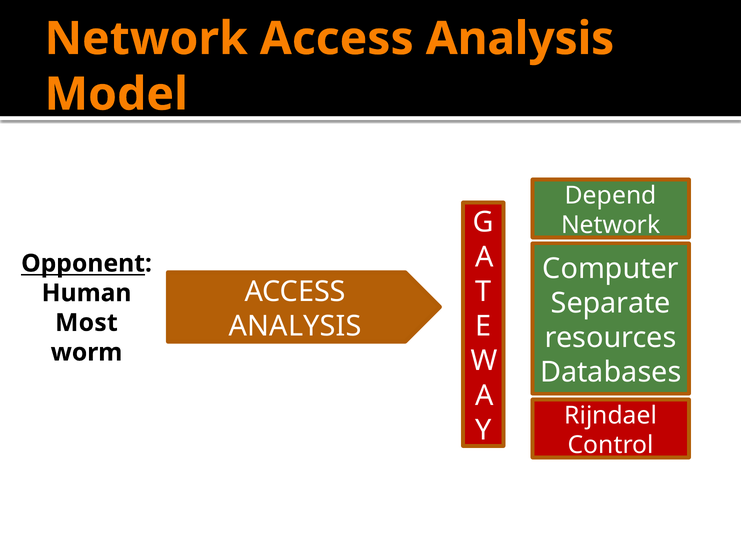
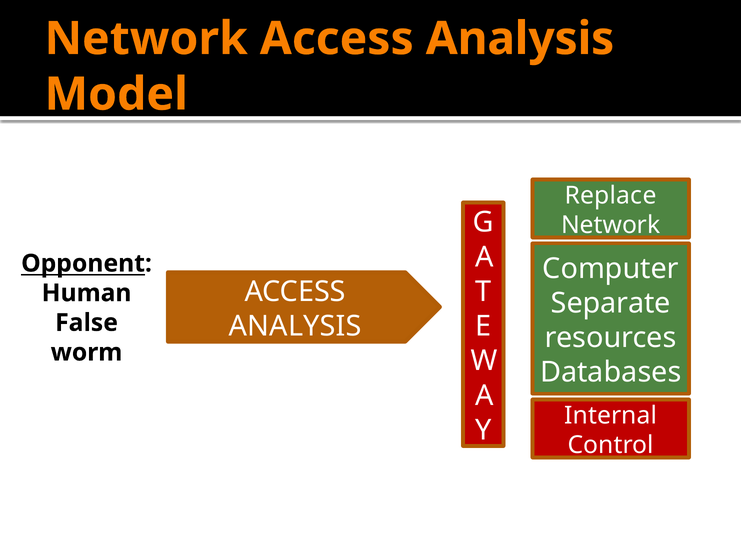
Depend: Depend -> Replace
Most: Most -> False
Rijndael: Rijndael -> Internal
